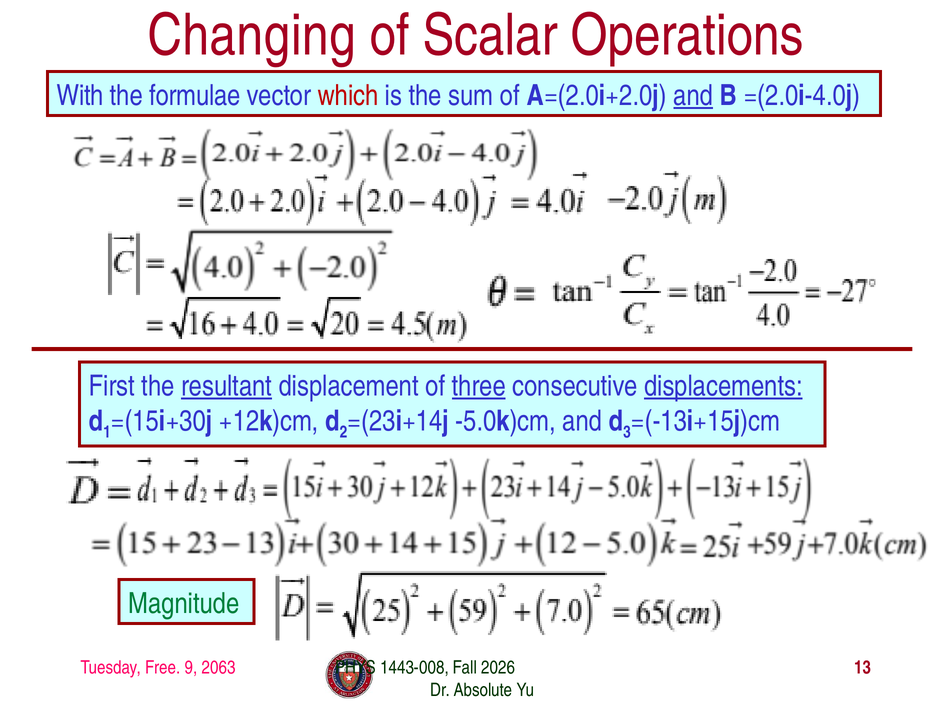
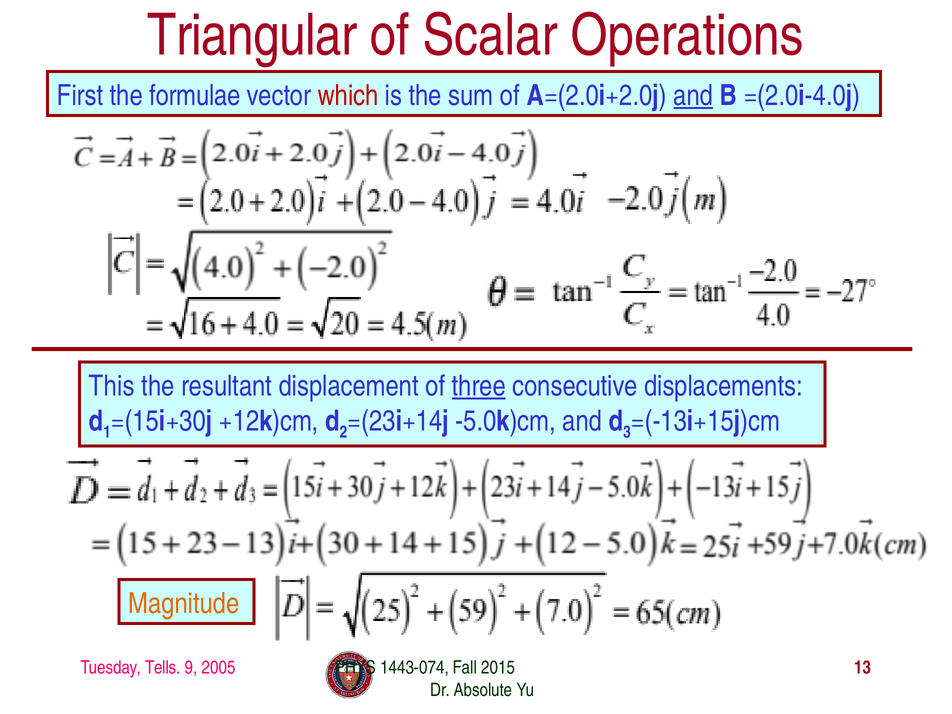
Changing: Changing -> Triangular
With: With -> First
First: First -> This
resultant underline: present -> none
displacements underline: present -> none
Magnitude colour: green -> orange
Free: Free -> Tells
2063: 2063 -> 2005
1443-008: 1443-008 -> 1443-074
2026: 2026 -> 2015
